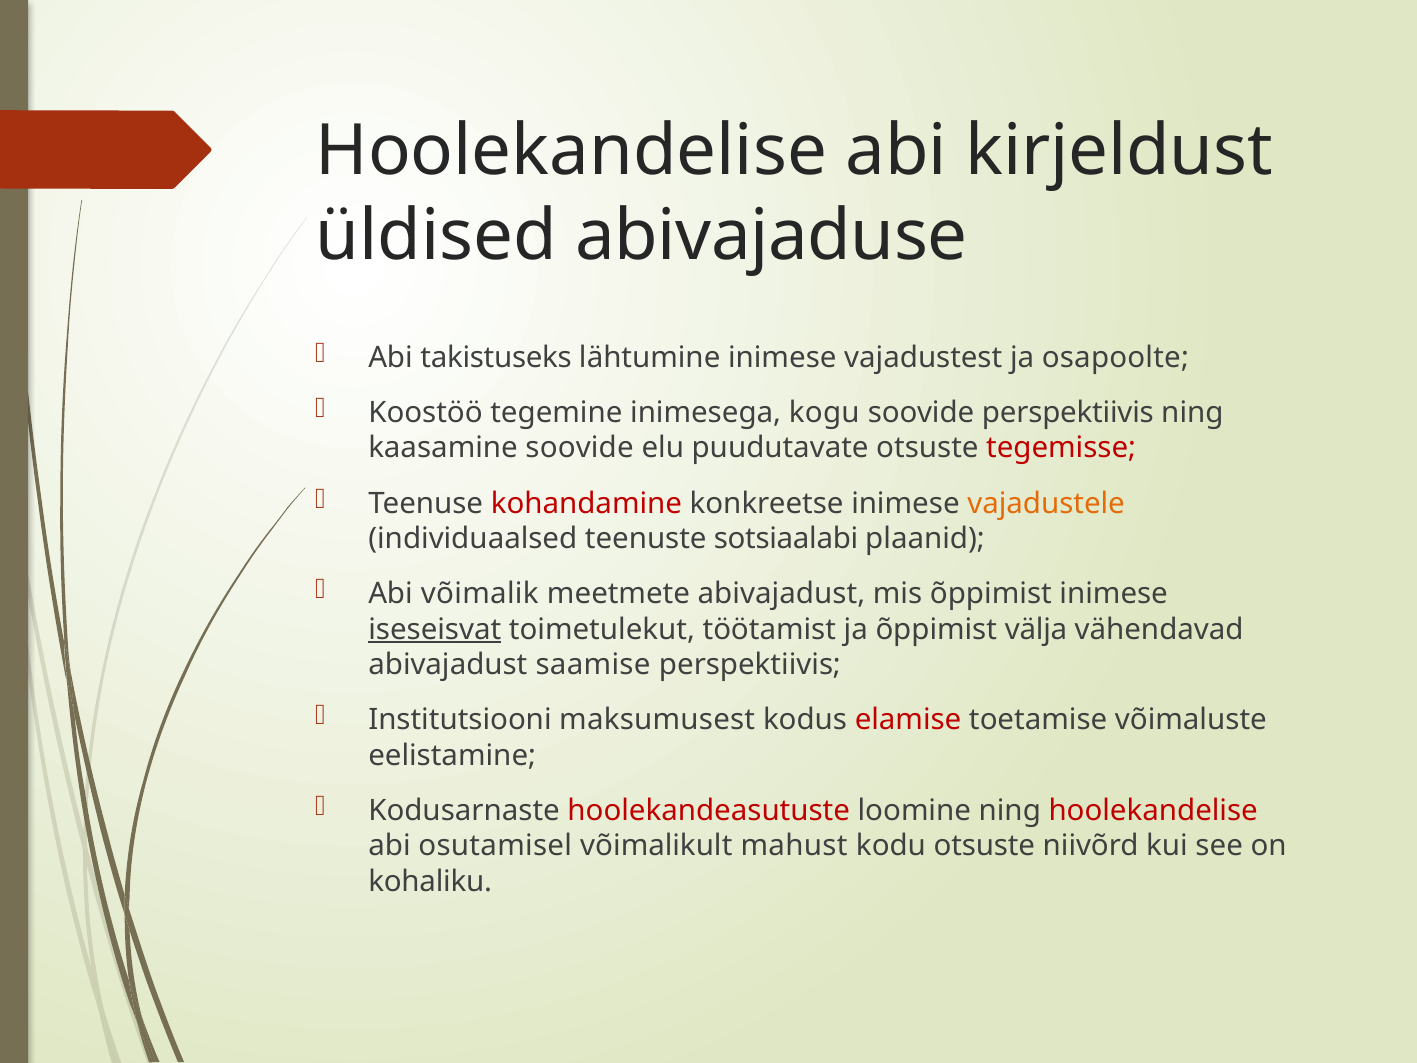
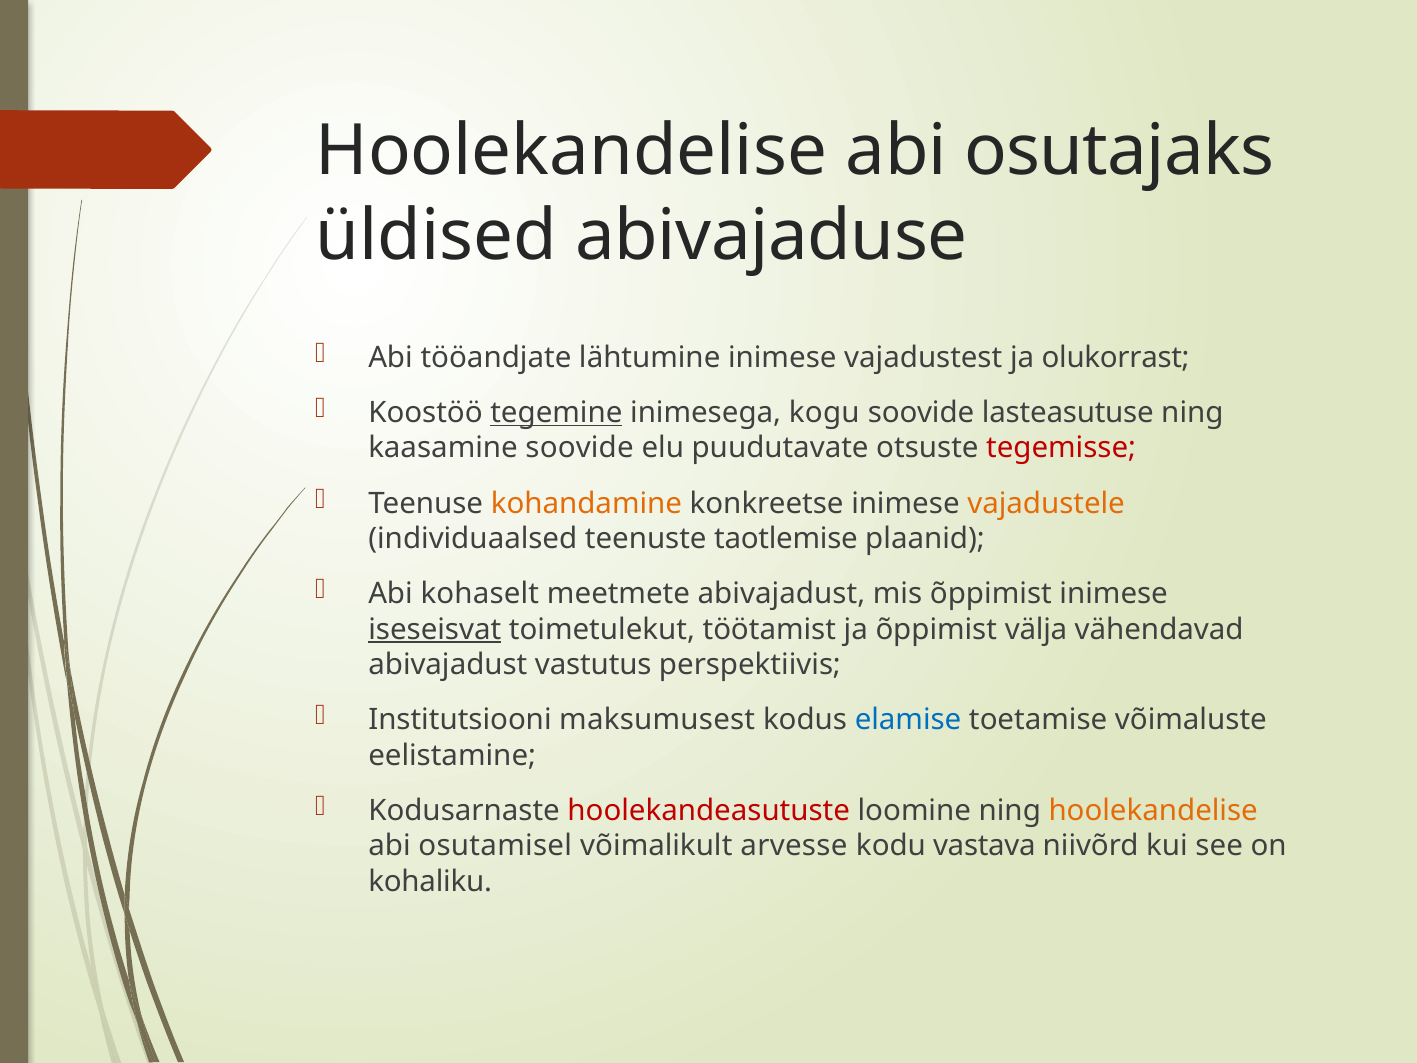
kirjeldust: kirjeldust -> osutajaks
takistuseks: takistuseks -> tööandjate
osapoolte: osapoolte -> olukorrast
tegemine underline: none -> present
soovide perspektiivis: perspektiivis -> lasteasutuse
kohandamine colour: red -> orange
sotsiaalabi: sotsiaalabi -> taotlemise
võimalik: võimalik -> kohaselt
saamise: saamise -> vastutus
elamise colour: red -> blue
hoolekandelise at (1153, 810) colour: red -> orange
mahust: mahust -> arvesse
kodu otsuste: otsuste -> vastava
